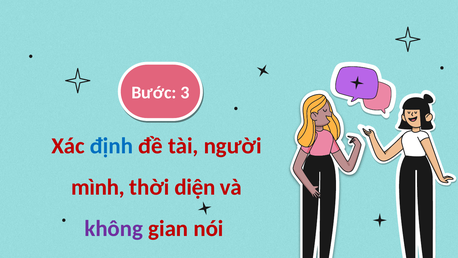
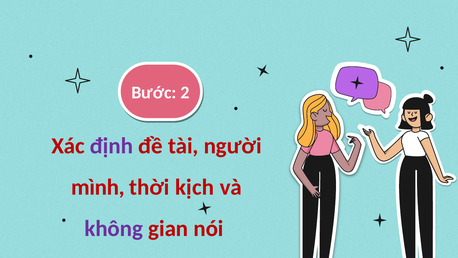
3: 3 -> 2
định colour: blue -> purple
diện: diện -> kịch
